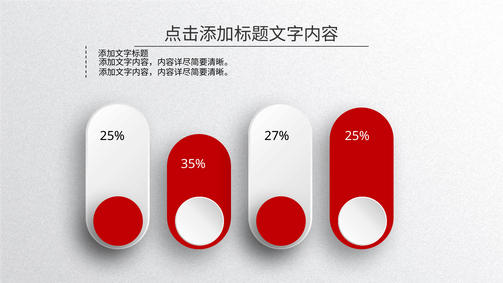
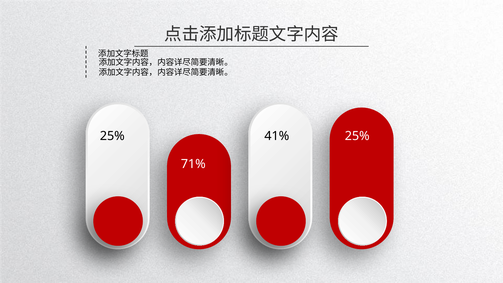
27%: 27% -> 41%
35%: 35% -> 71%
